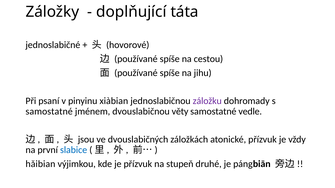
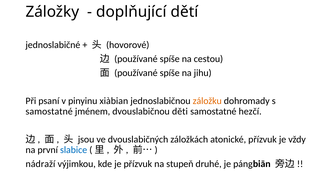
táta: táta -> dětí
záložku colour: purple -> orange
věty: věty -> děti
vedle: vedle -> hezčí
hǎibian: hǎibian -> nádraží
